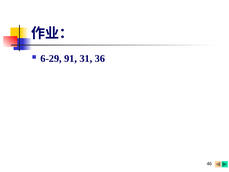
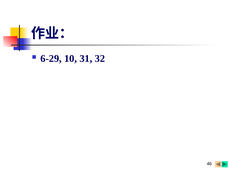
91: 91 -> 10
36: 36 -> 32
